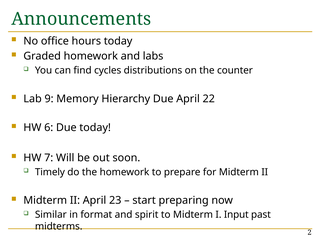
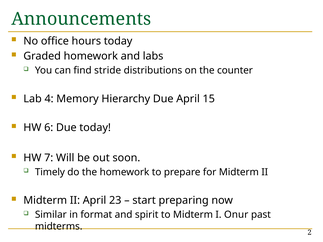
cycles: cycles -> stride
9: 9 -> 4
22: 22 -> 15
Input: Input -> Onur
